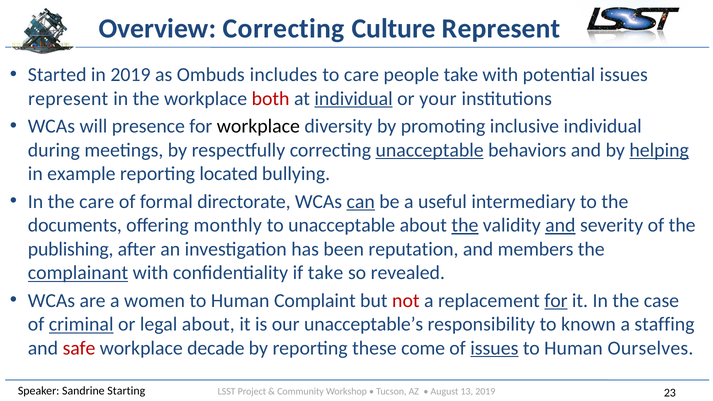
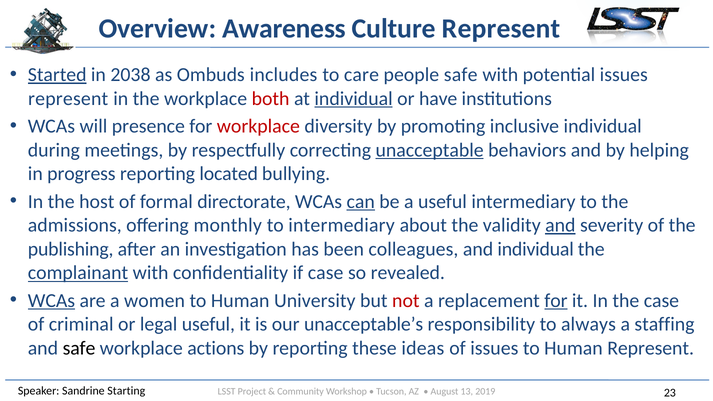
Overview Correcting: Correcting -> Awareness
Started underline: none -> present
in 2019: 2019 -> 2038
people take: take -> safe
your: your -> have
workplace at (258, 126) colour: black -> red
helping underline: present -> none
example: example -> progress
the care: care -> host
documents: documents -> admissions
to unacceptable: unacceptable -> intermediary
the at (465, 225) underline: present -> none
reputation: reputation -> colleagues
and members: members -> individual
if take: take -> case
WCAs at (51, 301) underline: none -> present
Complaint: Complaint -> University
criminal underline: present -> none
legal about: about -> useful
known: known -> always
safe at (79, 348) colour: red -> black
decade: decade -> actions
come: come -> ideas
issues at (494, 348) underline: present -> none
Human Ourselves: Ourselves -> Represent
